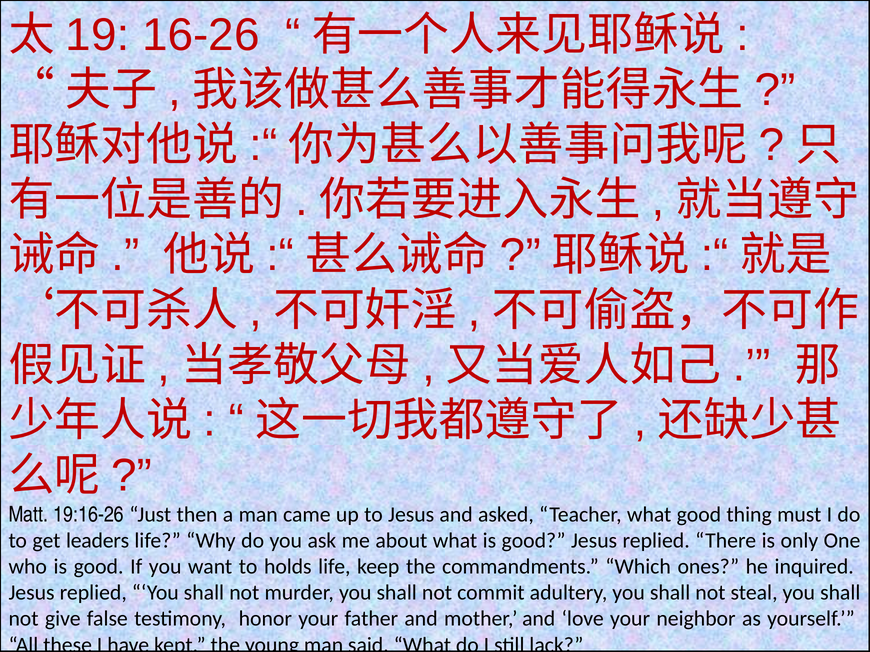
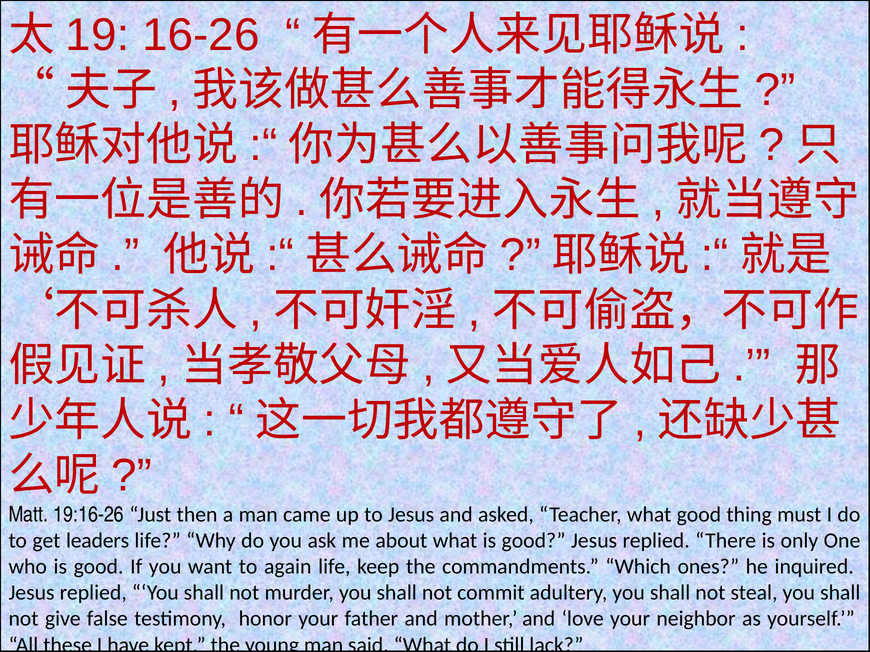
holds: holds -> again
